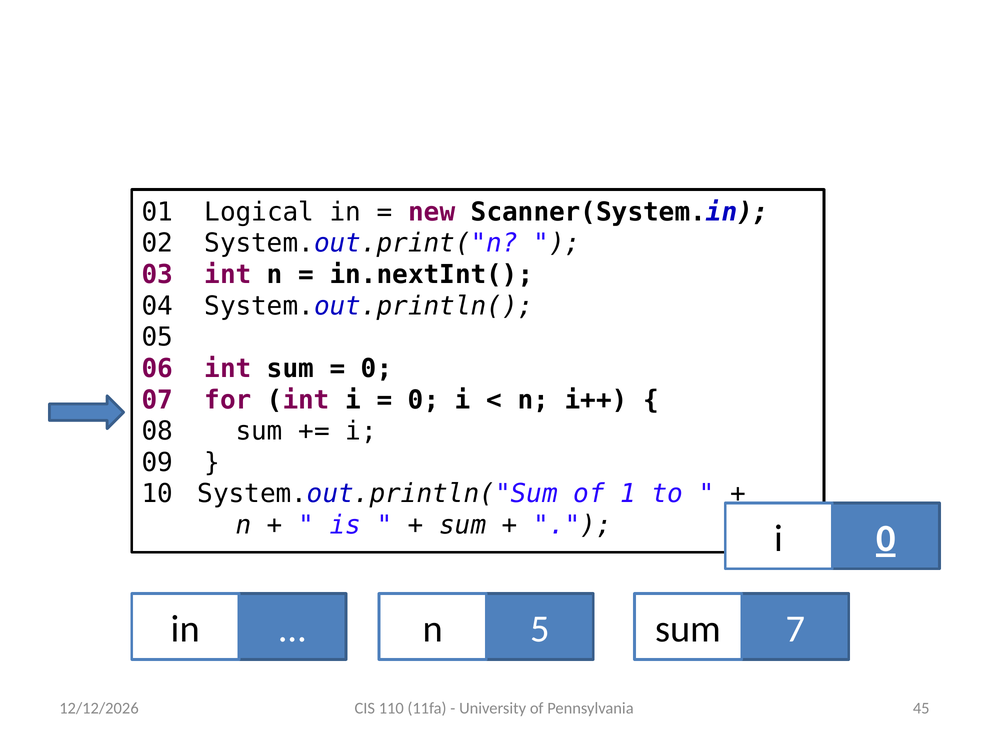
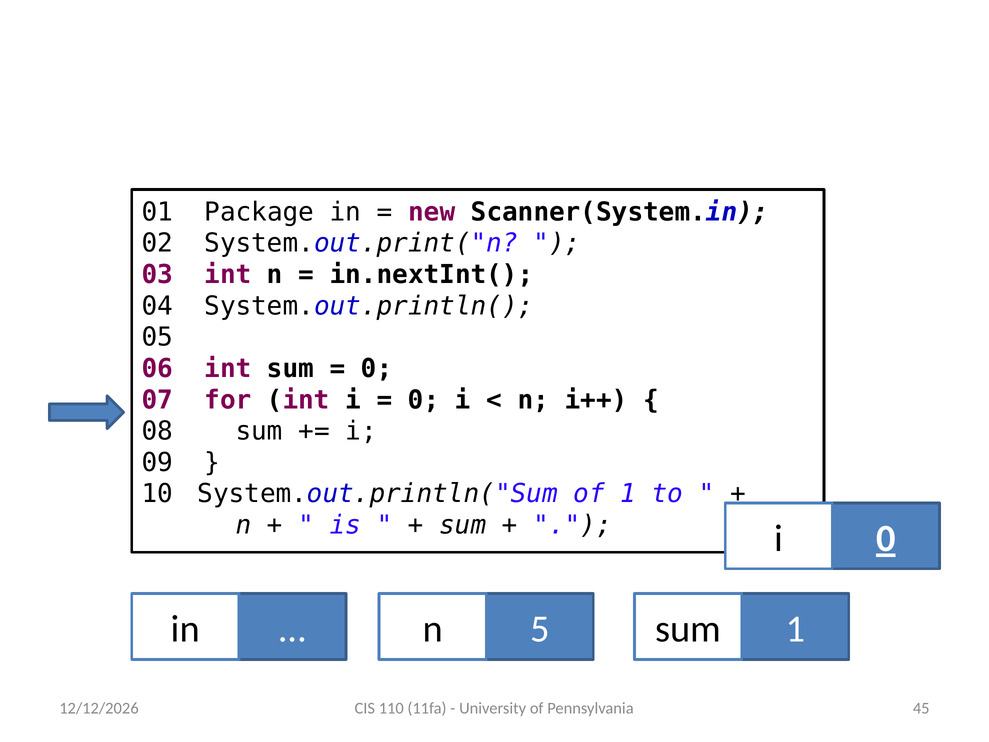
Logical: Logical -> Package
n 7: 7 -> 1
